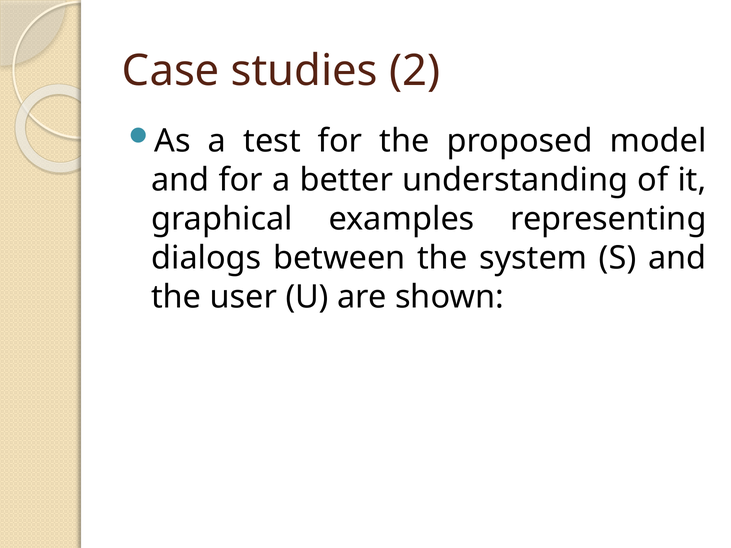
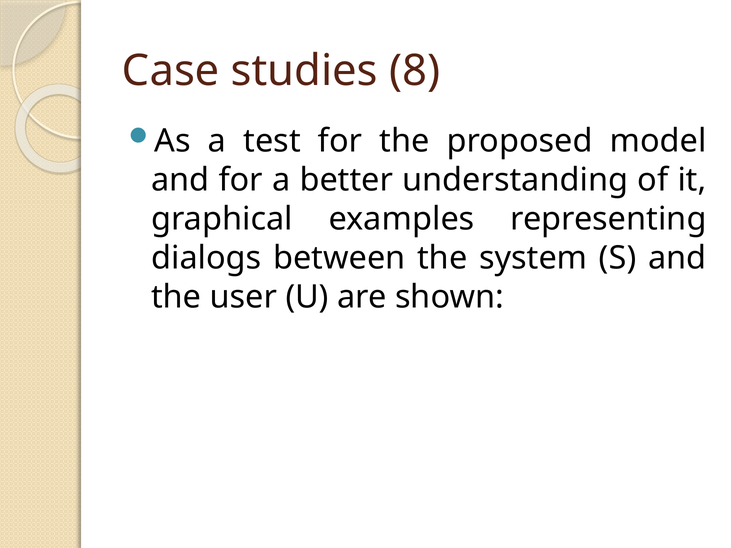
2: 2 -> 8
